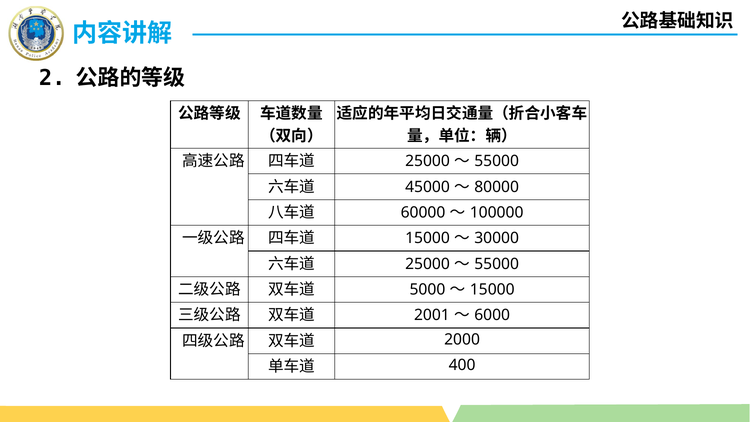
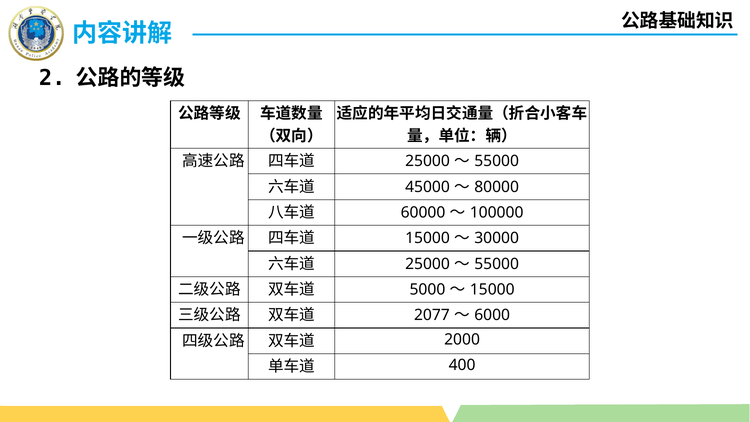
2001: 2001 -> 2077
